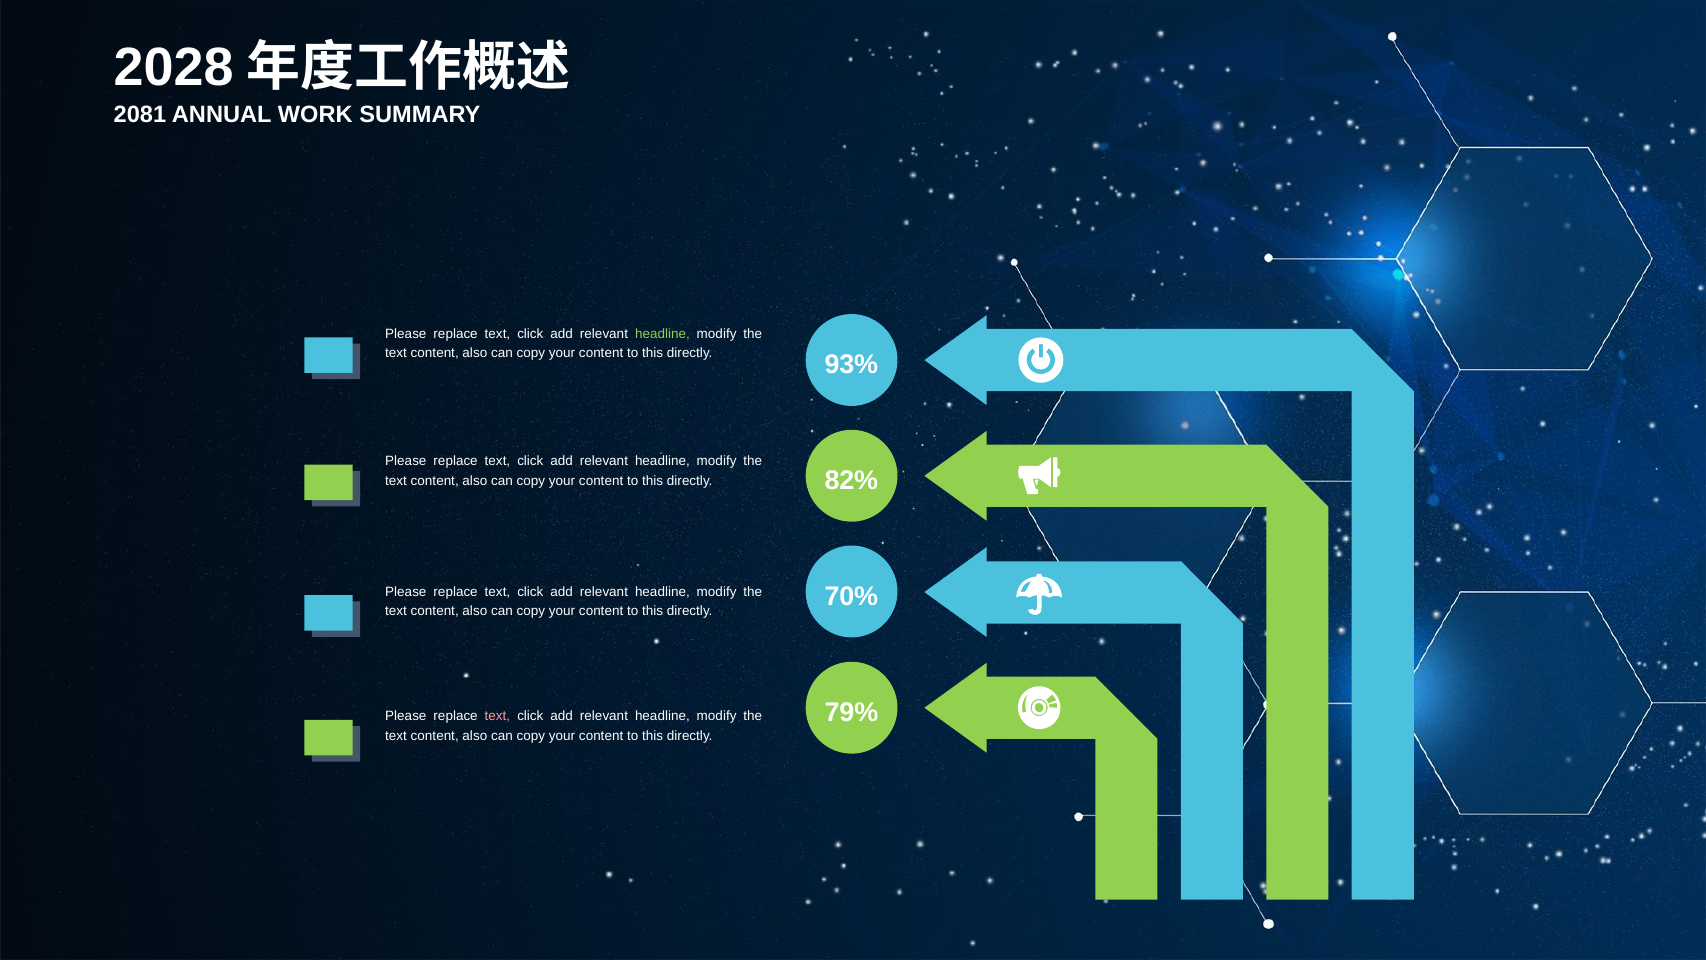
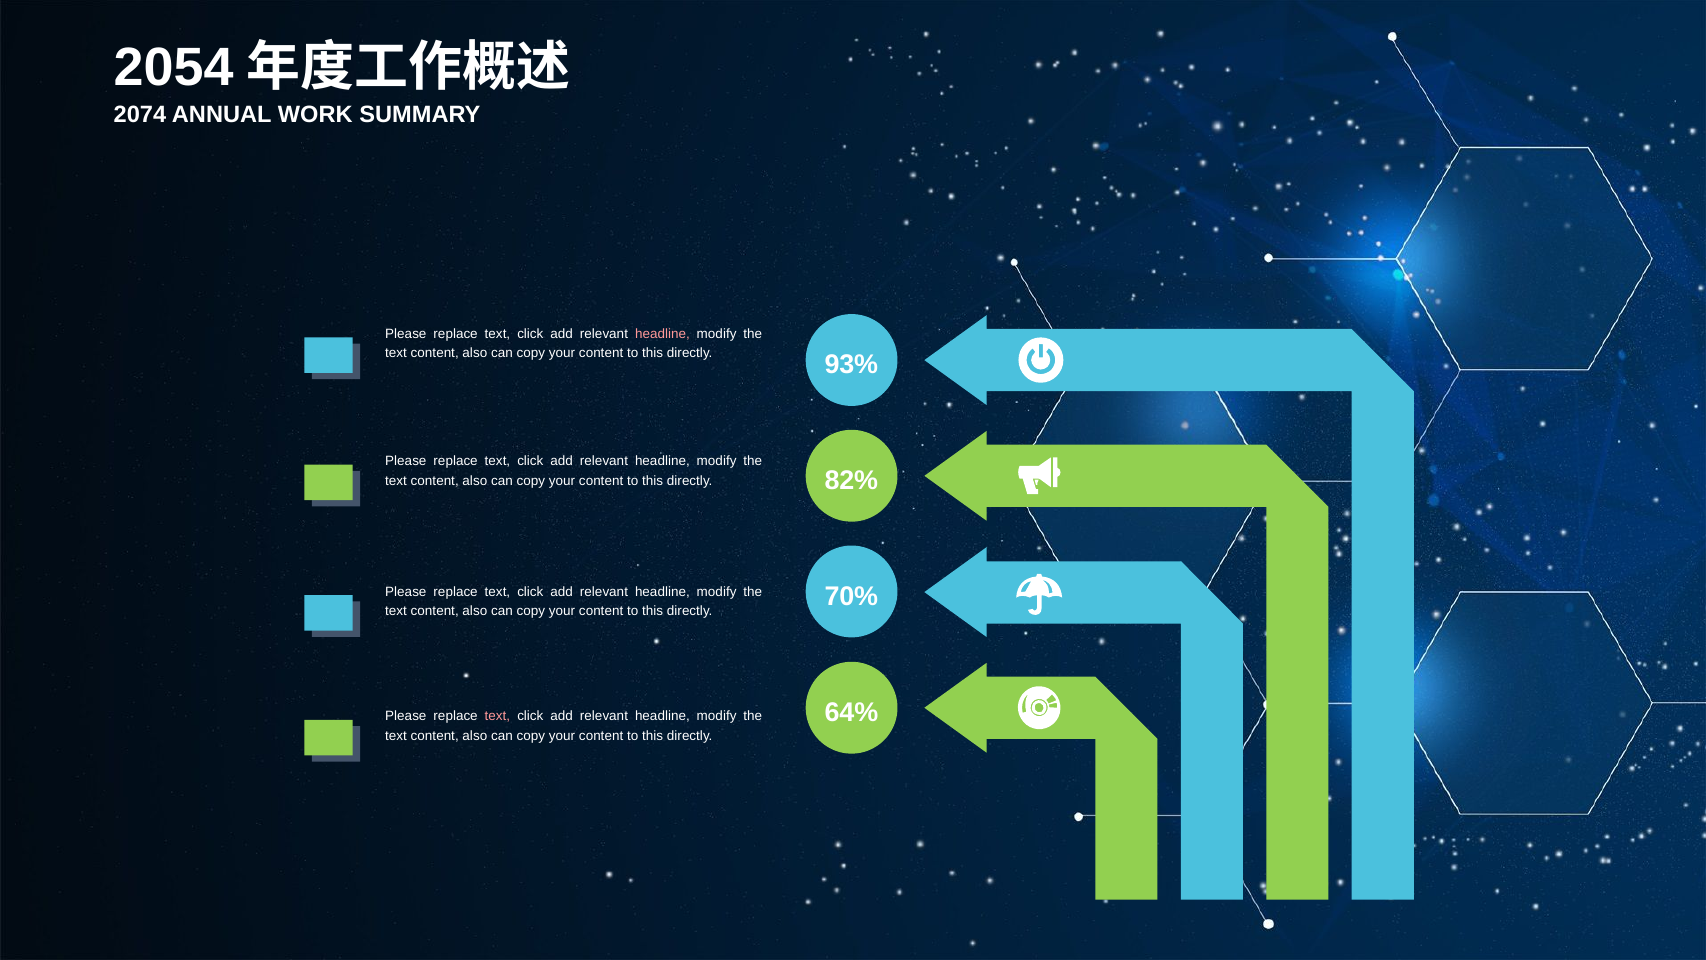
2028: 2028 -> 2054
2081: 2081 -> 2074
headline at (662, 334) colour: light green -> pink
79%: 79% -> 64%
